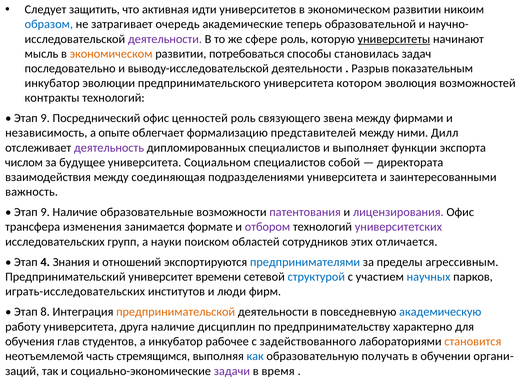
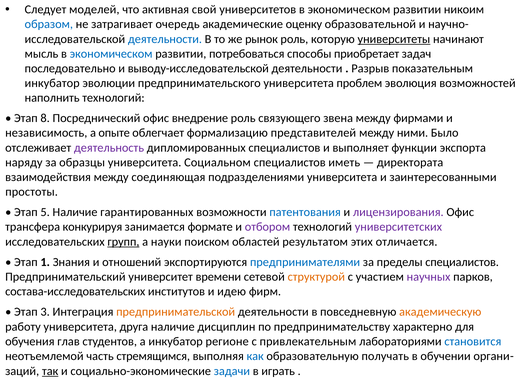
защитить: защитить -> моделей
идти: идти -> свой
теперь: теперь -> оценку
деятельности at (165, 39) colour: purple -> blue
сфере: сфере -> рынок
экономическом at (111, 54) colour: orange -> blue
становилась: становилась -> приобретает
котором: котором -> проблем
контракты: контракты -> наполнить
9 at (45, 118): 9 -> 8
ценностей: ценностей -> внедрение
Дилл: Дилл -> Было
числом: числом -> наряду
будущее: будущее -> образцы
собой: собой -> иметь
важность: важность -> простоты
9 at (45, 212): 9 -> 5
образовательные: образовательные -> гарантированных
патентования colour: purple -> blue
изменения: изменения -> конкурируя
групп underline: none -> present
сотрудников: сотрудников -> результатом
4: 4 -> 1
пределы агрессивным: агрессивным -> специалистов
структурой colour: blue -> orange
научных colour: blue -> purple
играть-исследовательских: играть-исследовательских -> состава-исследовательских
люди: люди -> идею
8: 8 -> 3
академическую colour: blue -> orange
рабочее: рабочее -> регионе
задействованного: задействованного -> привлекательным
становится colour: orange -> blue
так underline: none -> present
задачи colour: purple -> blue
время: время -> играть
